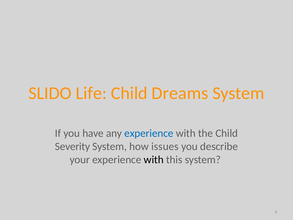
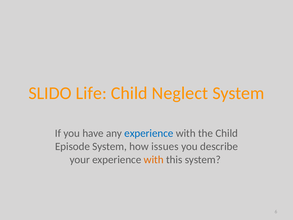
Dreams: Dreams -> Neglect
Severity: Severity -> Episode
with at (154, 160) colour: black -> orange
